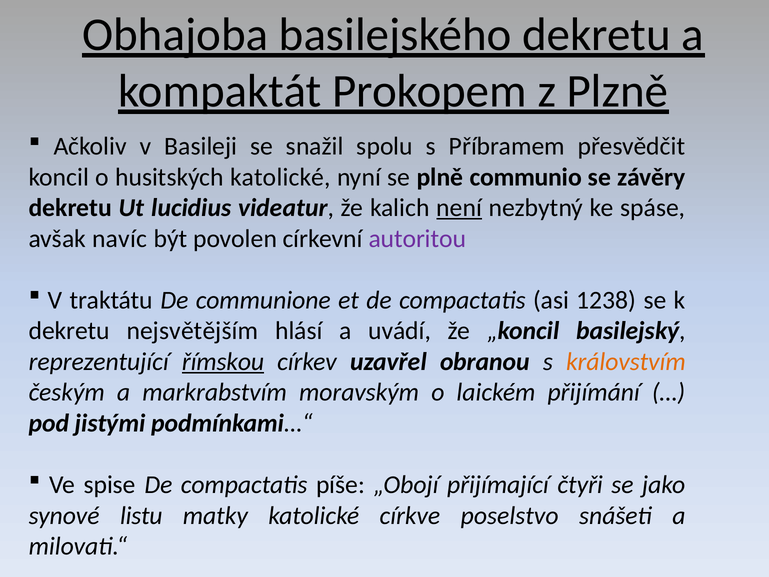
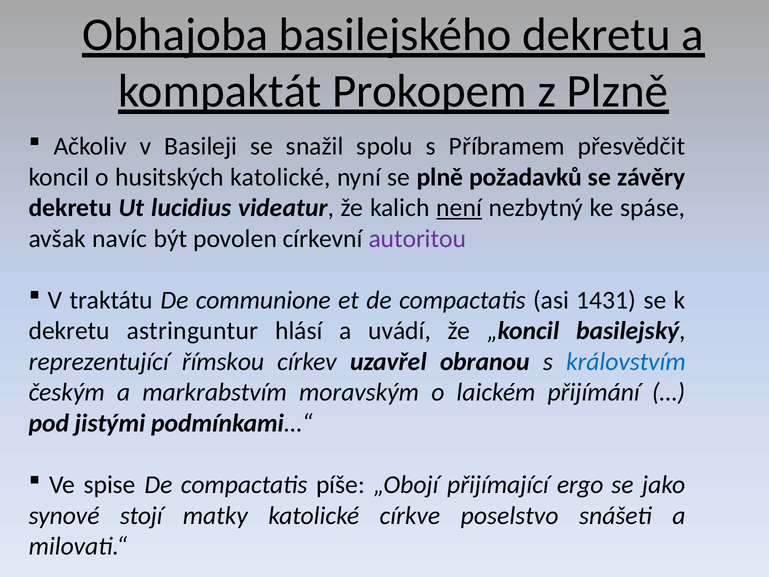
communio: communio -> požadavků
1238: 1238 -> 1431
nejsvětějším: nejsvětějším -> astringuntur
římskou underline: present -> none
královstvím colour: orange -> blue
čtyři: čtyři -> ergo
listu: listu -> stojí
